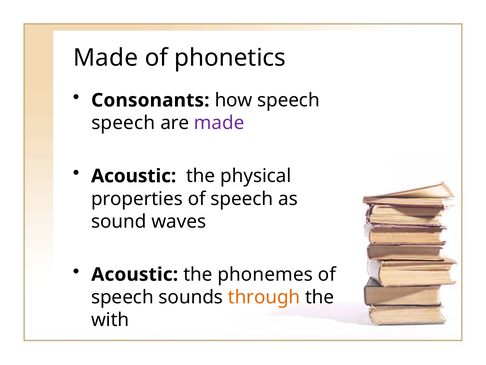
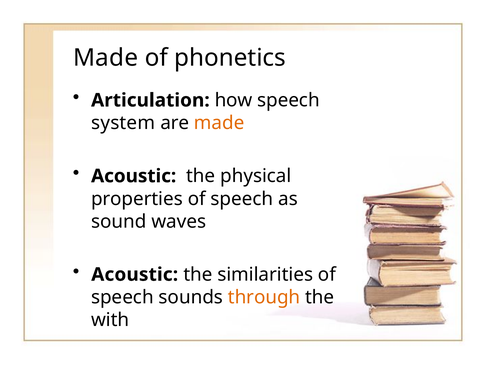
Consonants: Consonants -> Articulation
speech at (123, 123): speech -> system
made at (219, 123) colour: purple -> orange
phonemes: phonemes -> similarities
